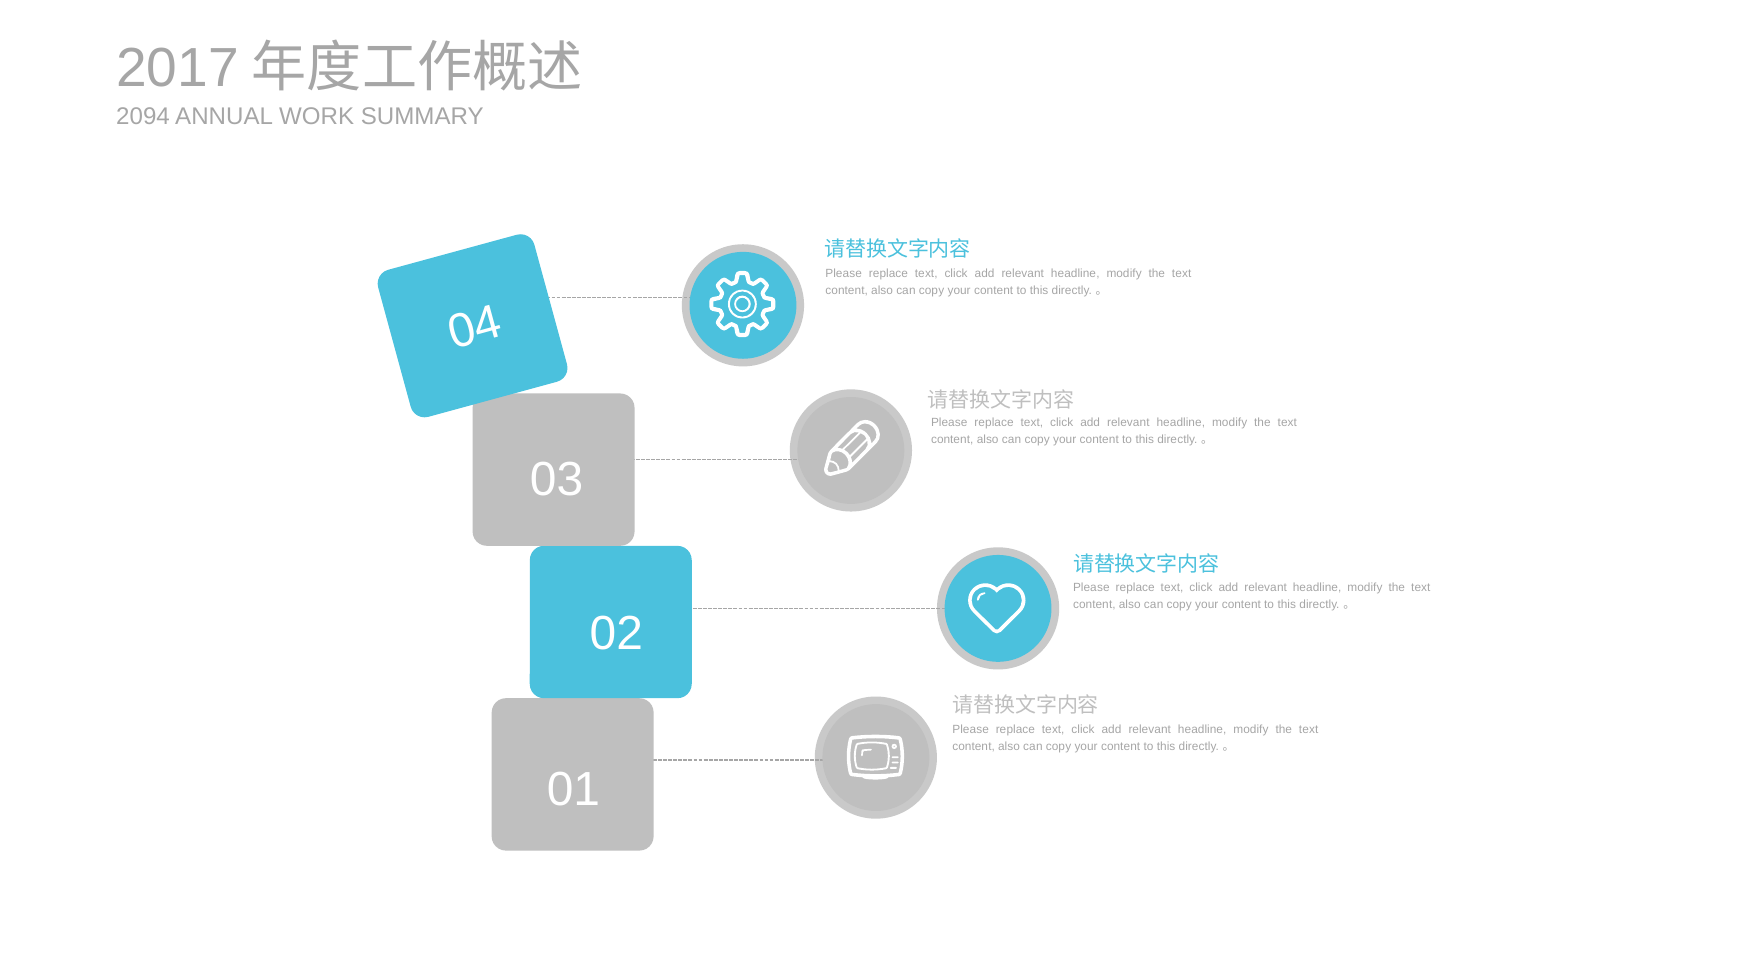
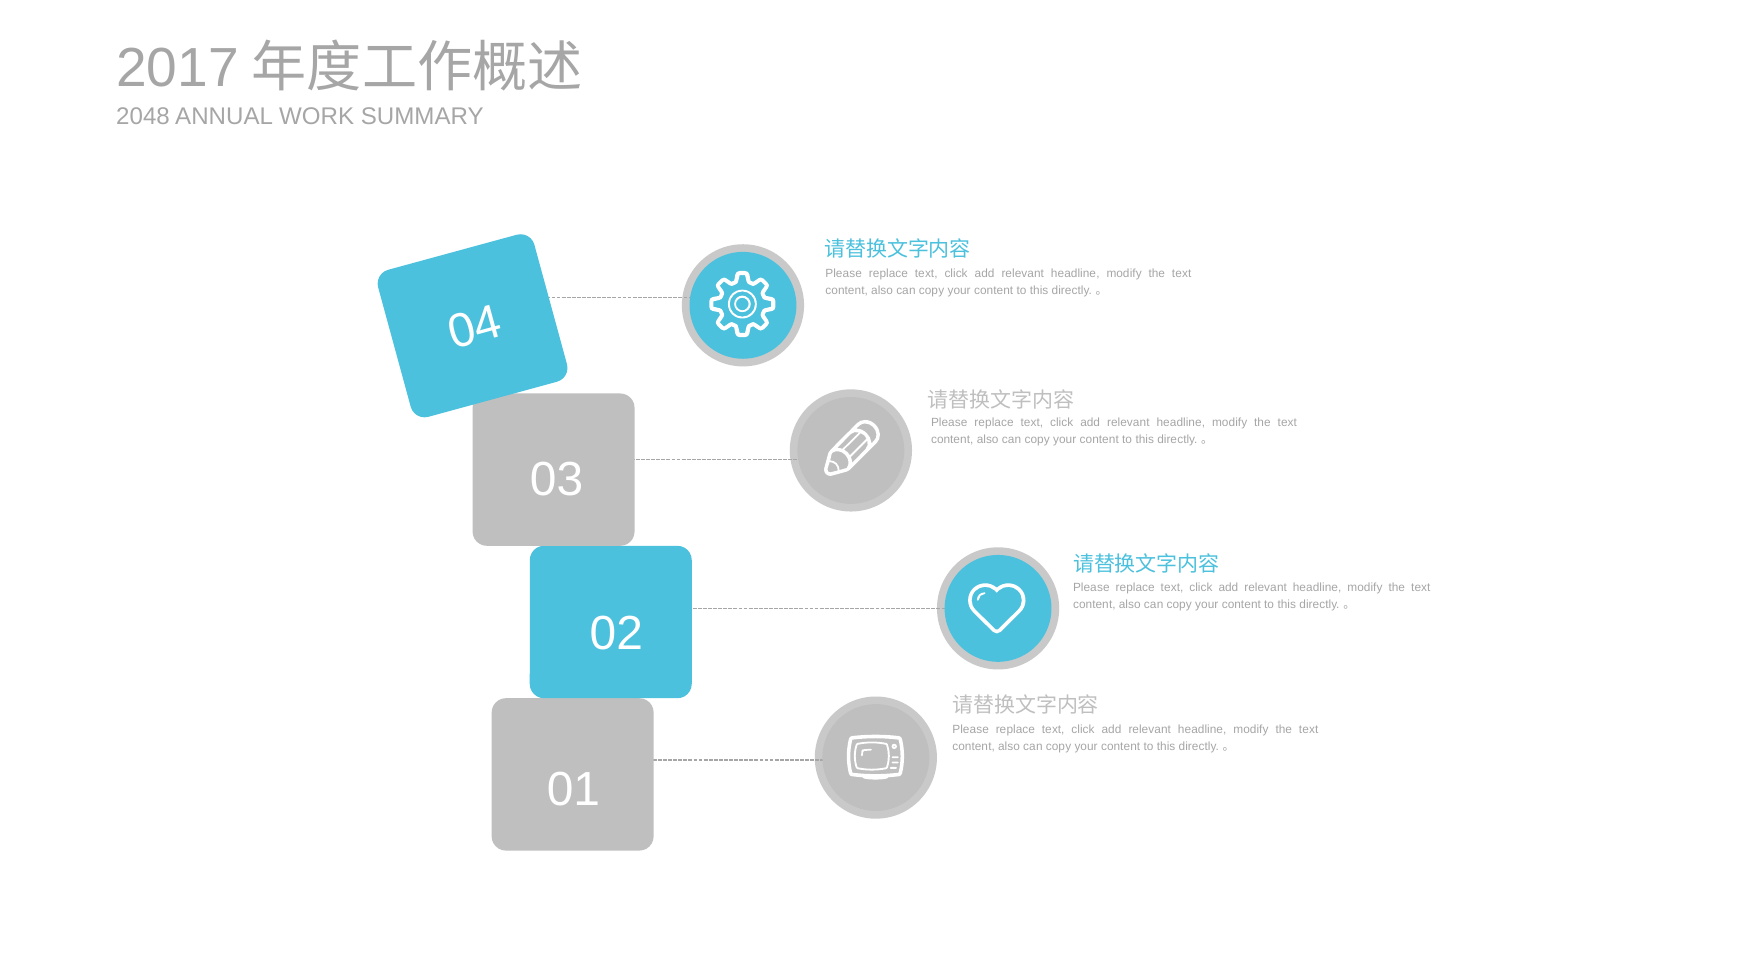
2094: 2094 -> 2048
